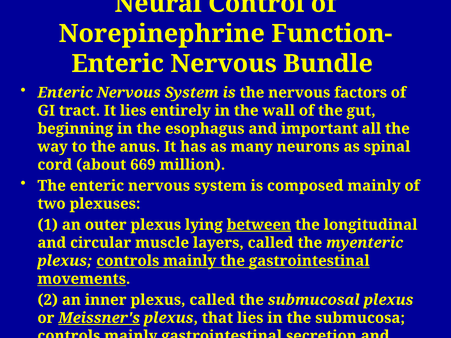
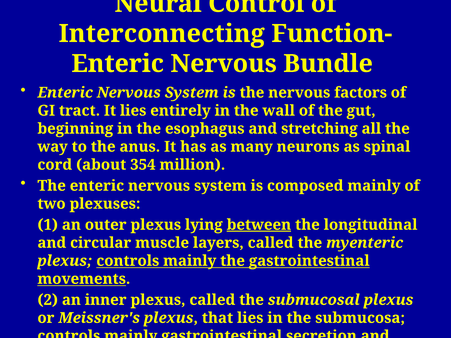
Norepinephrine: Norepinephrine -> Interconnecting
important: important -> stretching
669: 669 -> 354
Meissner's underline: present -> none
